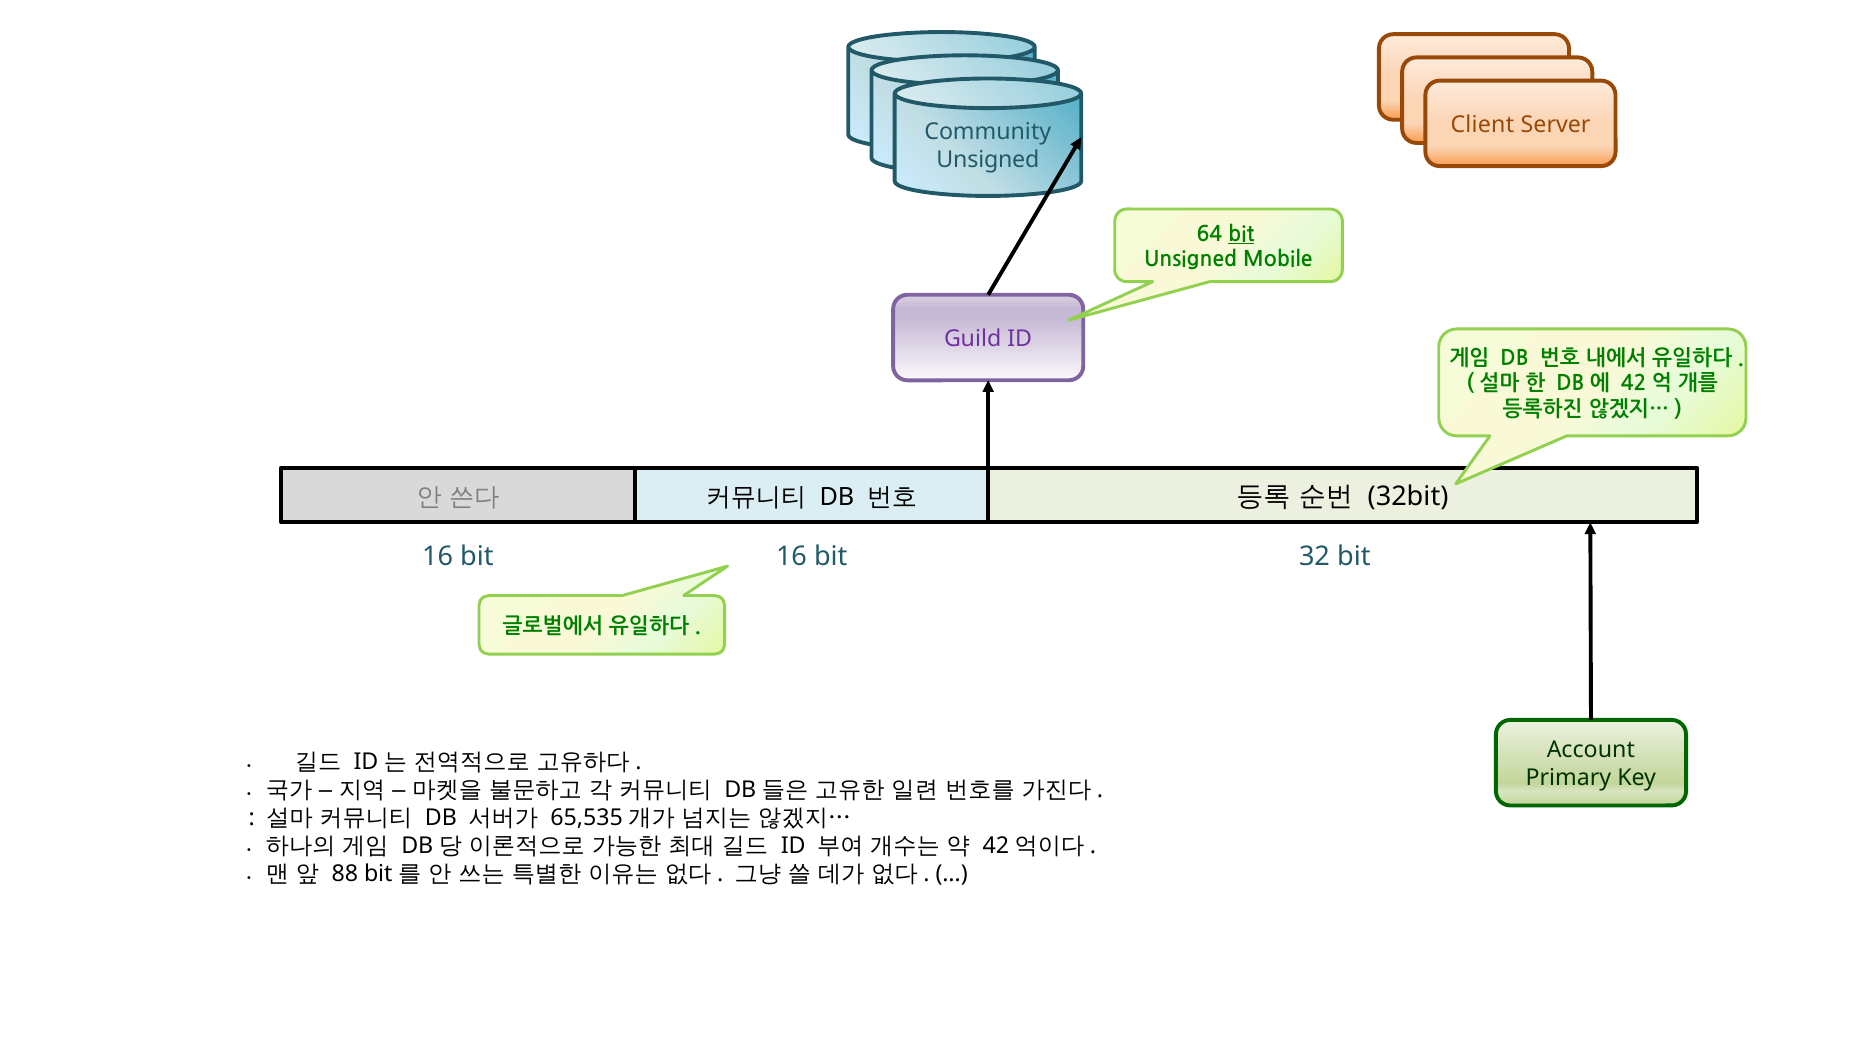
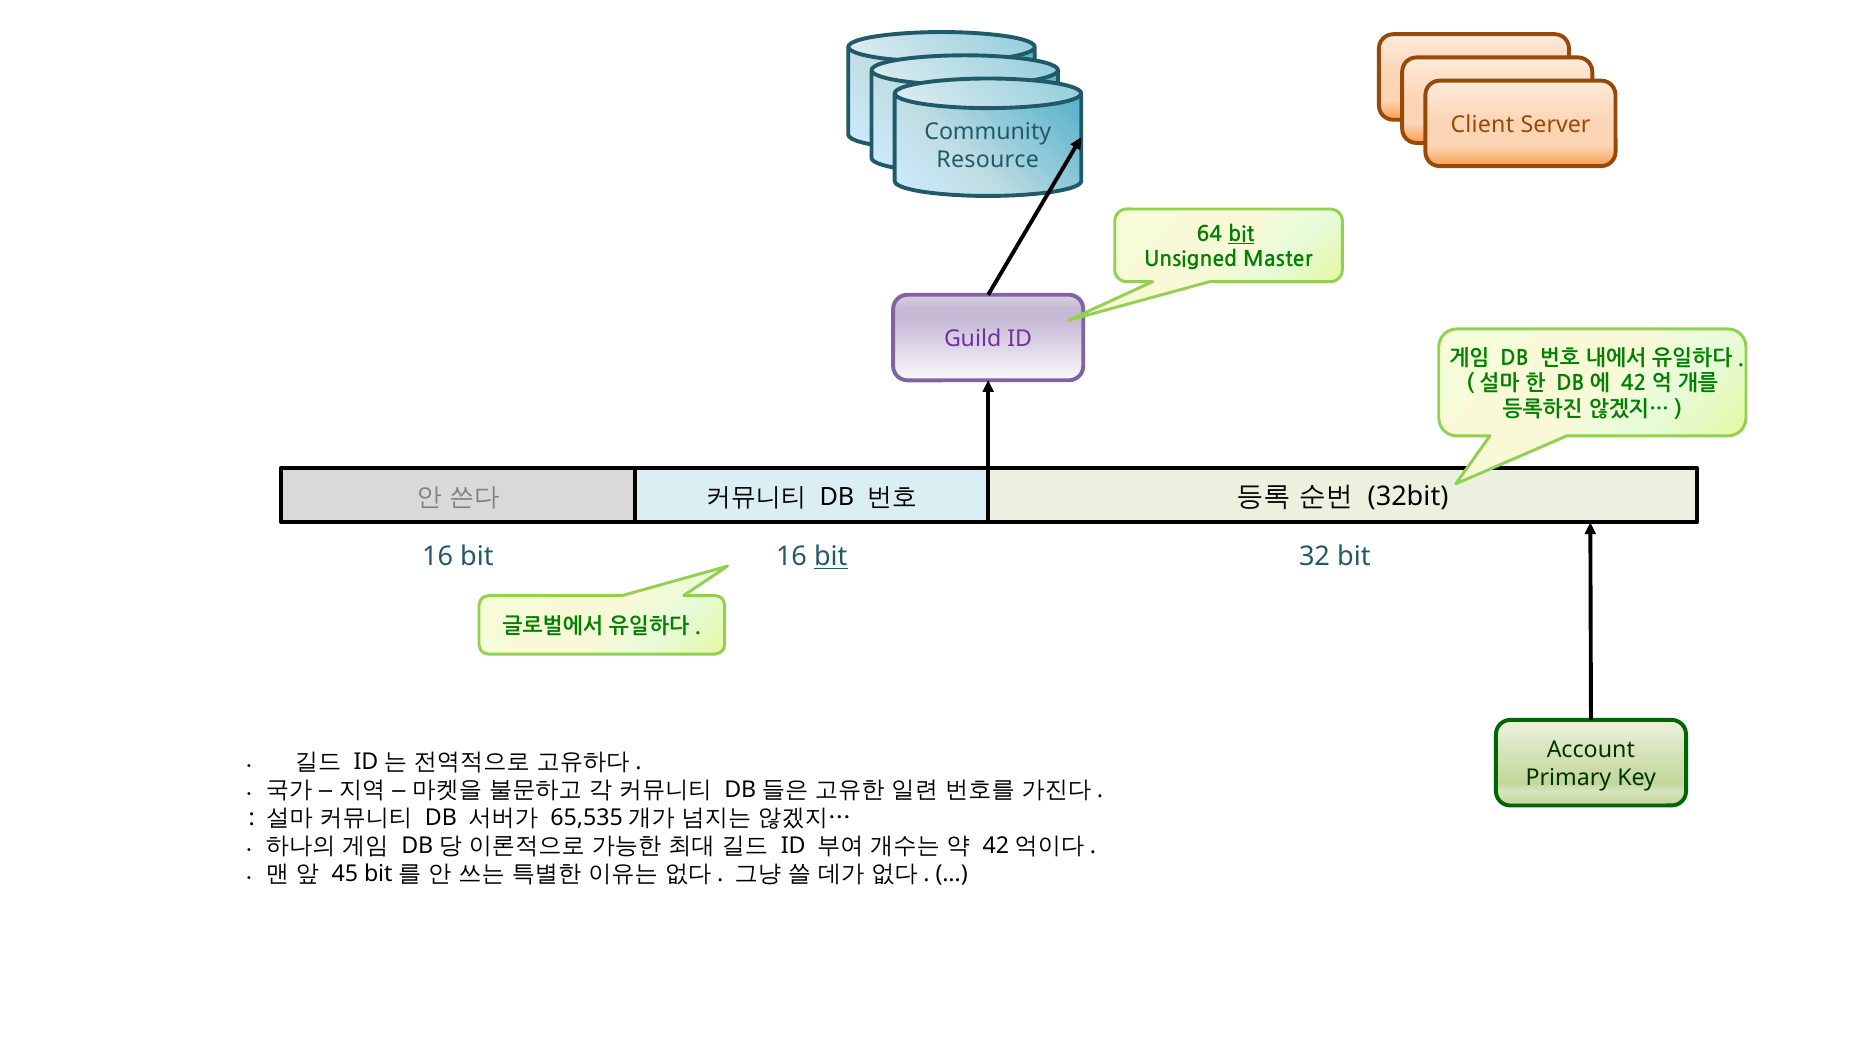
Unsigned at (988, 160): Unsigned -> Resource
Mobile: Mobile -> Master
bit at (831, 557) underline: none -> present
88: 88 -> 45
